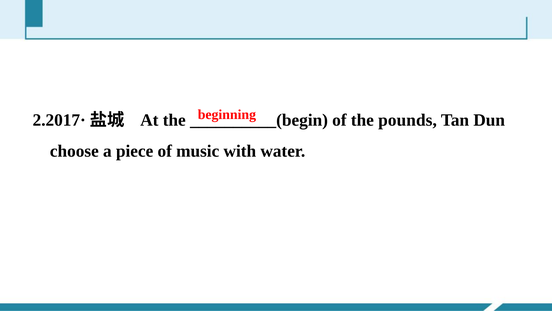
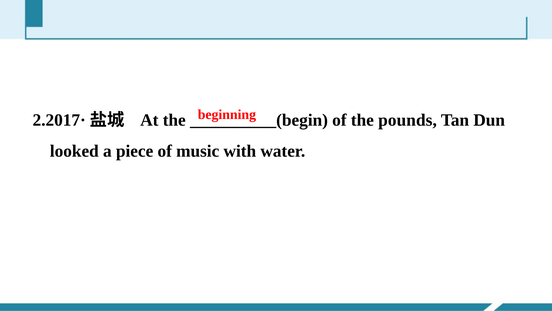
choose: choose -> looked
